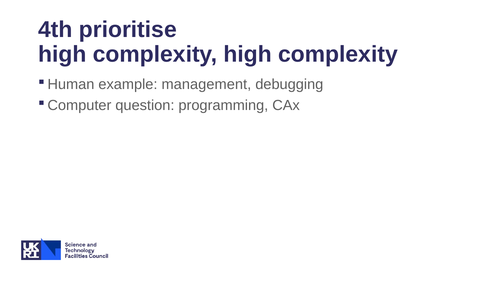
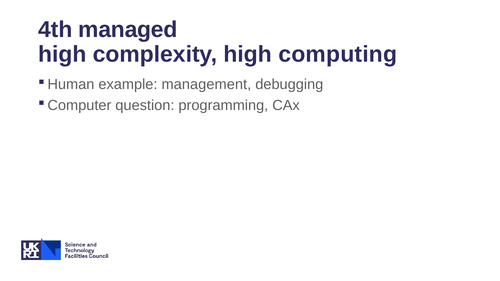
prioritise: prioritise -> managed
complexity high complexity: complexity -> computing
